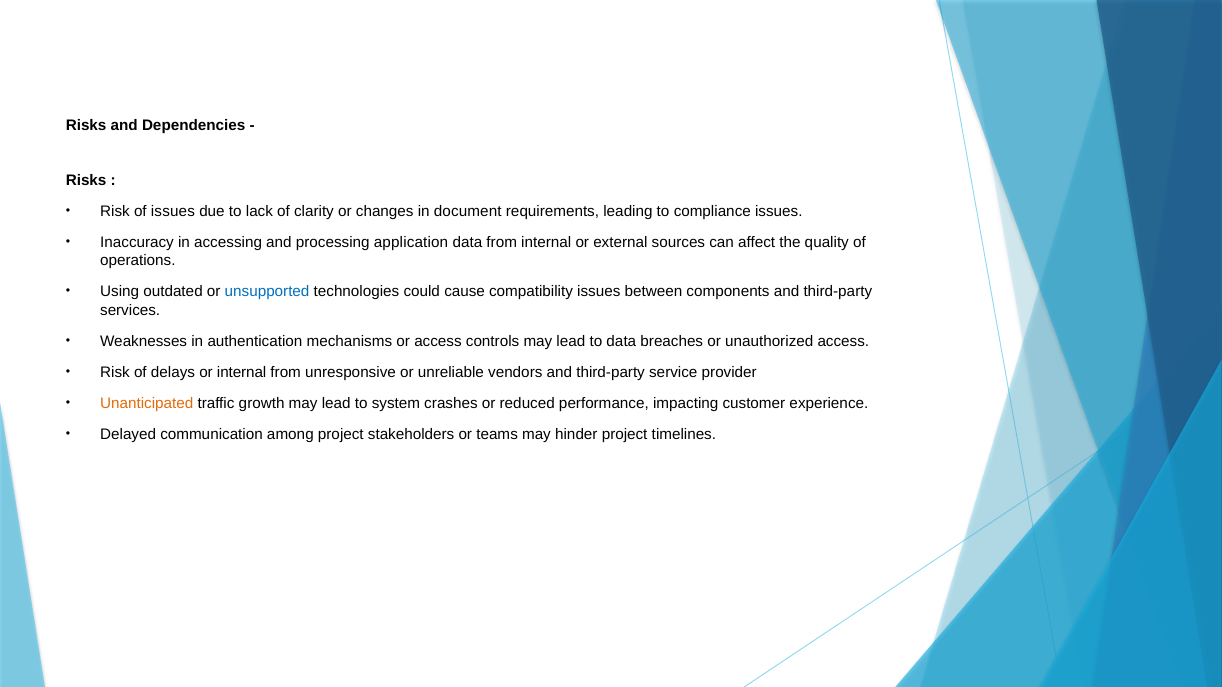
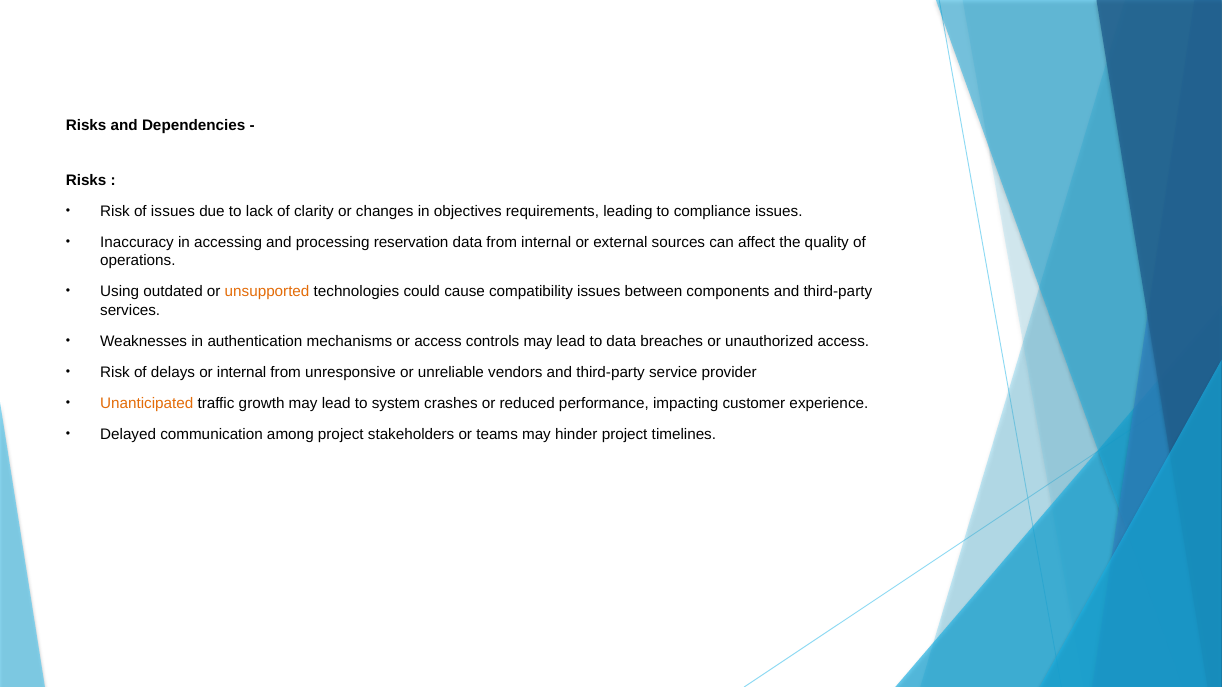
document: document -> objectives
application: application -> reservation
unsupported colour: blue -> orange
